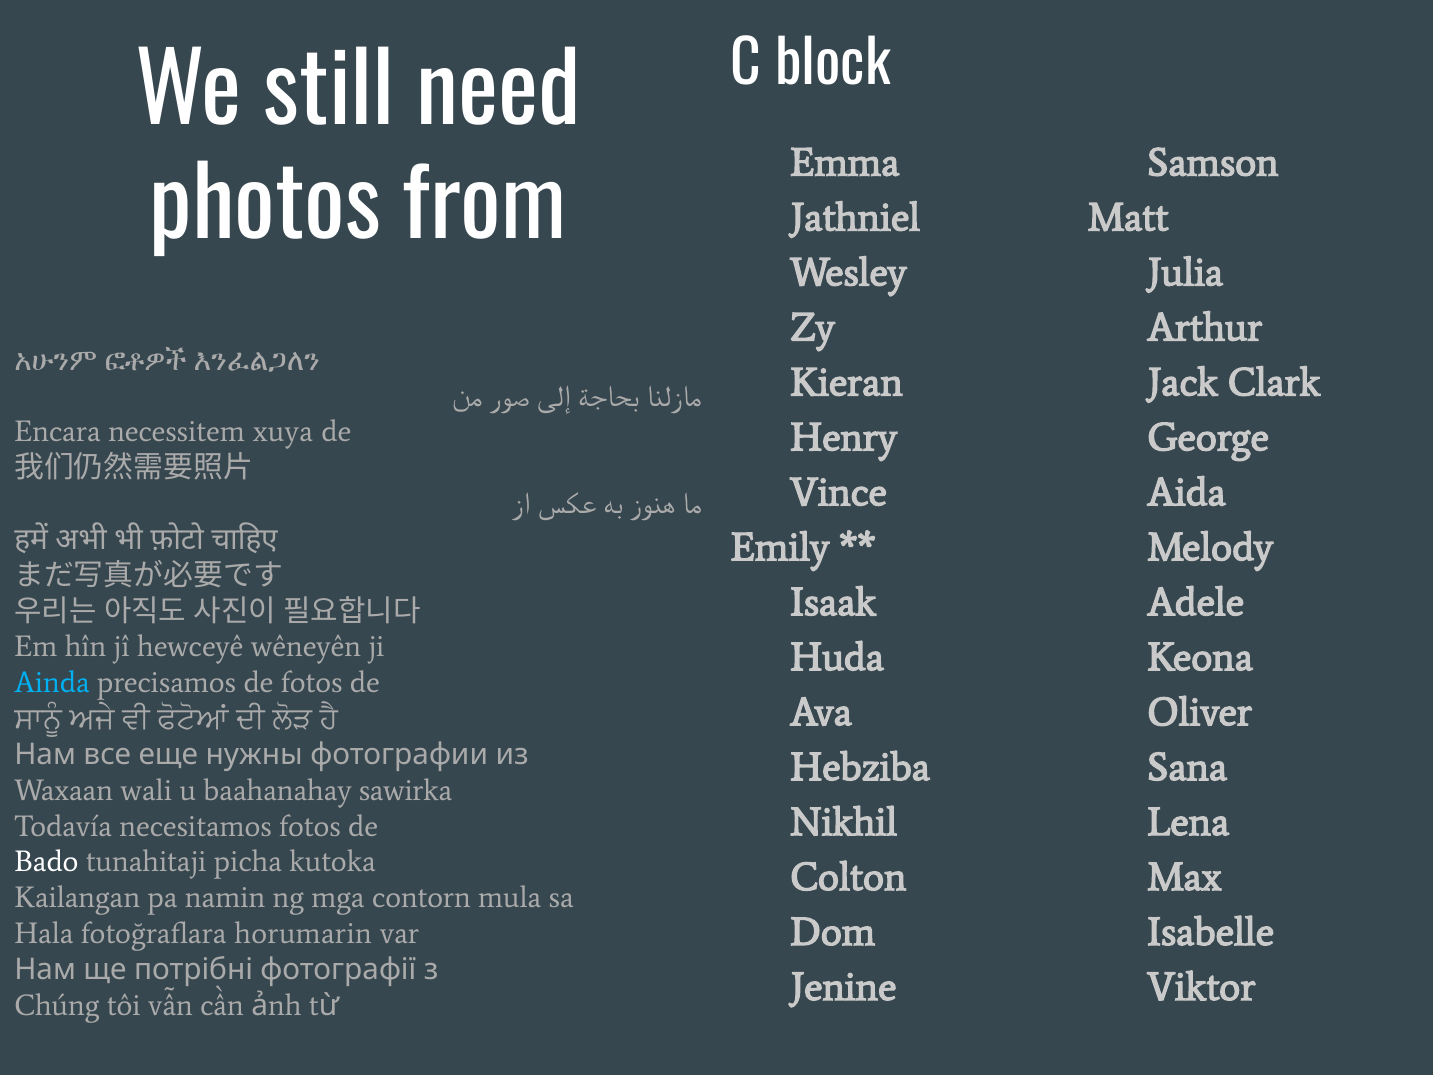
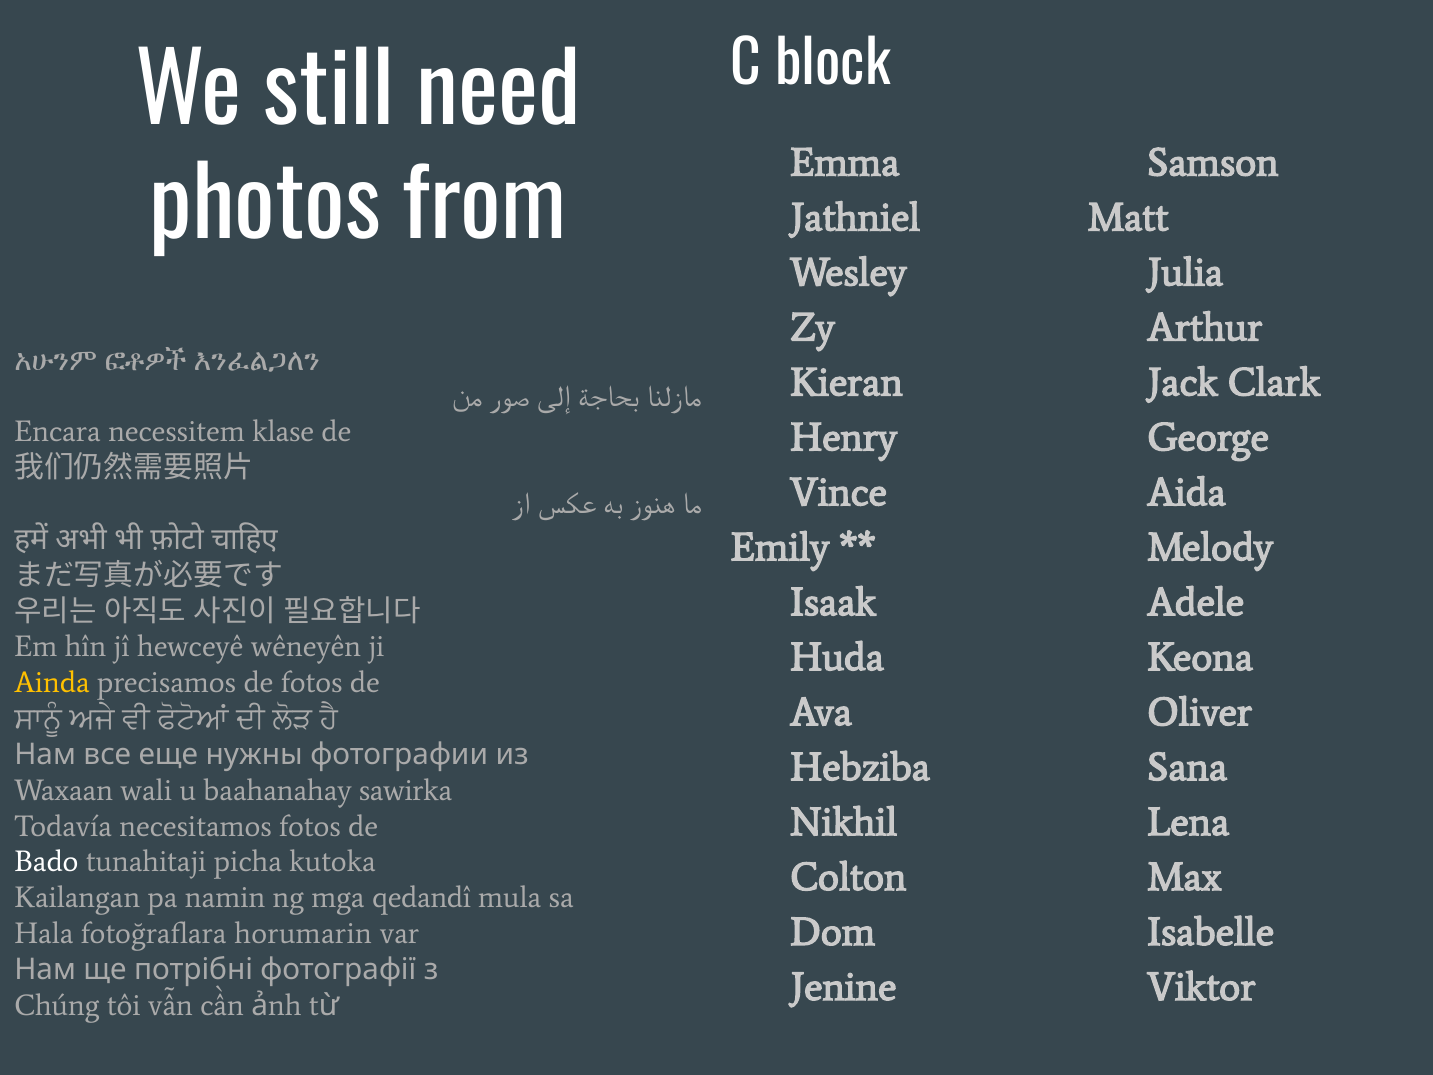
xuya: xuya -> klase
Ainda colour: light blue -> yellow
contorn: contorn -> qedandî
